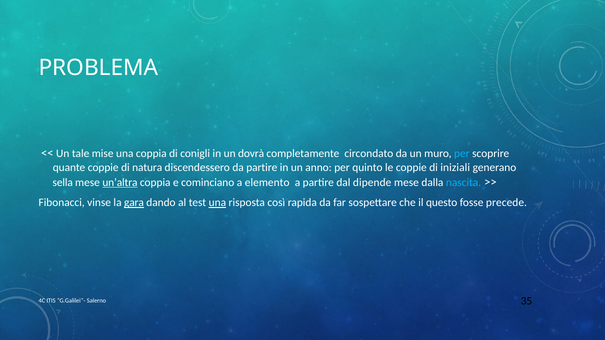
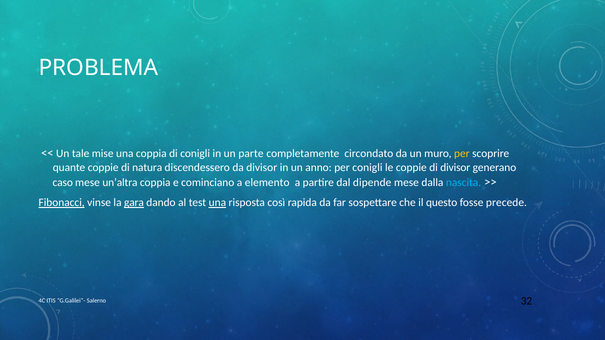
dovrà: dovrà -> parte
per at (462, 154) colour: light blue -> yellow
da partire: partire -> divisor
per quinto: quinto -> conigli
di iniziali: iniziali -> divisor
sella: sella -> caso
un’altra underline: present -> none
Fibonacci underline: none -> present
35: 35 -> 32
